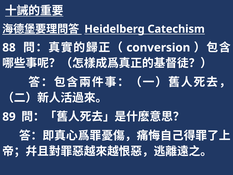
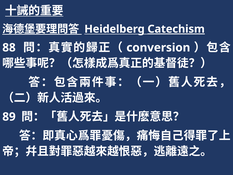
Catechism underline: none -> present
